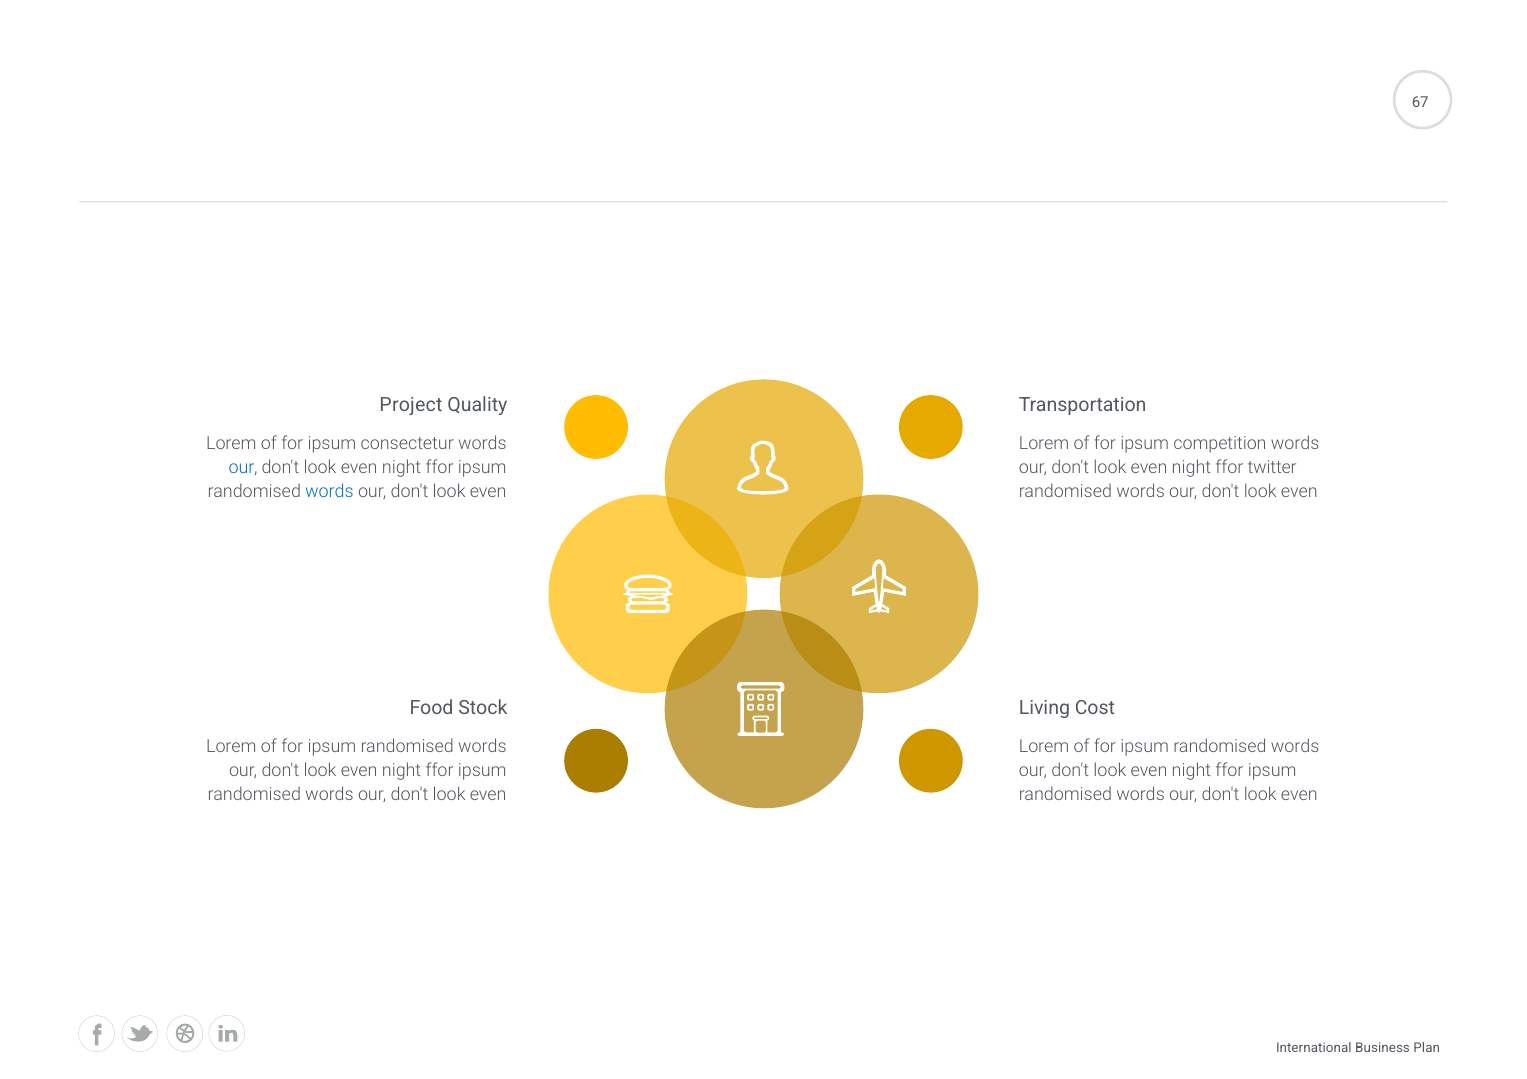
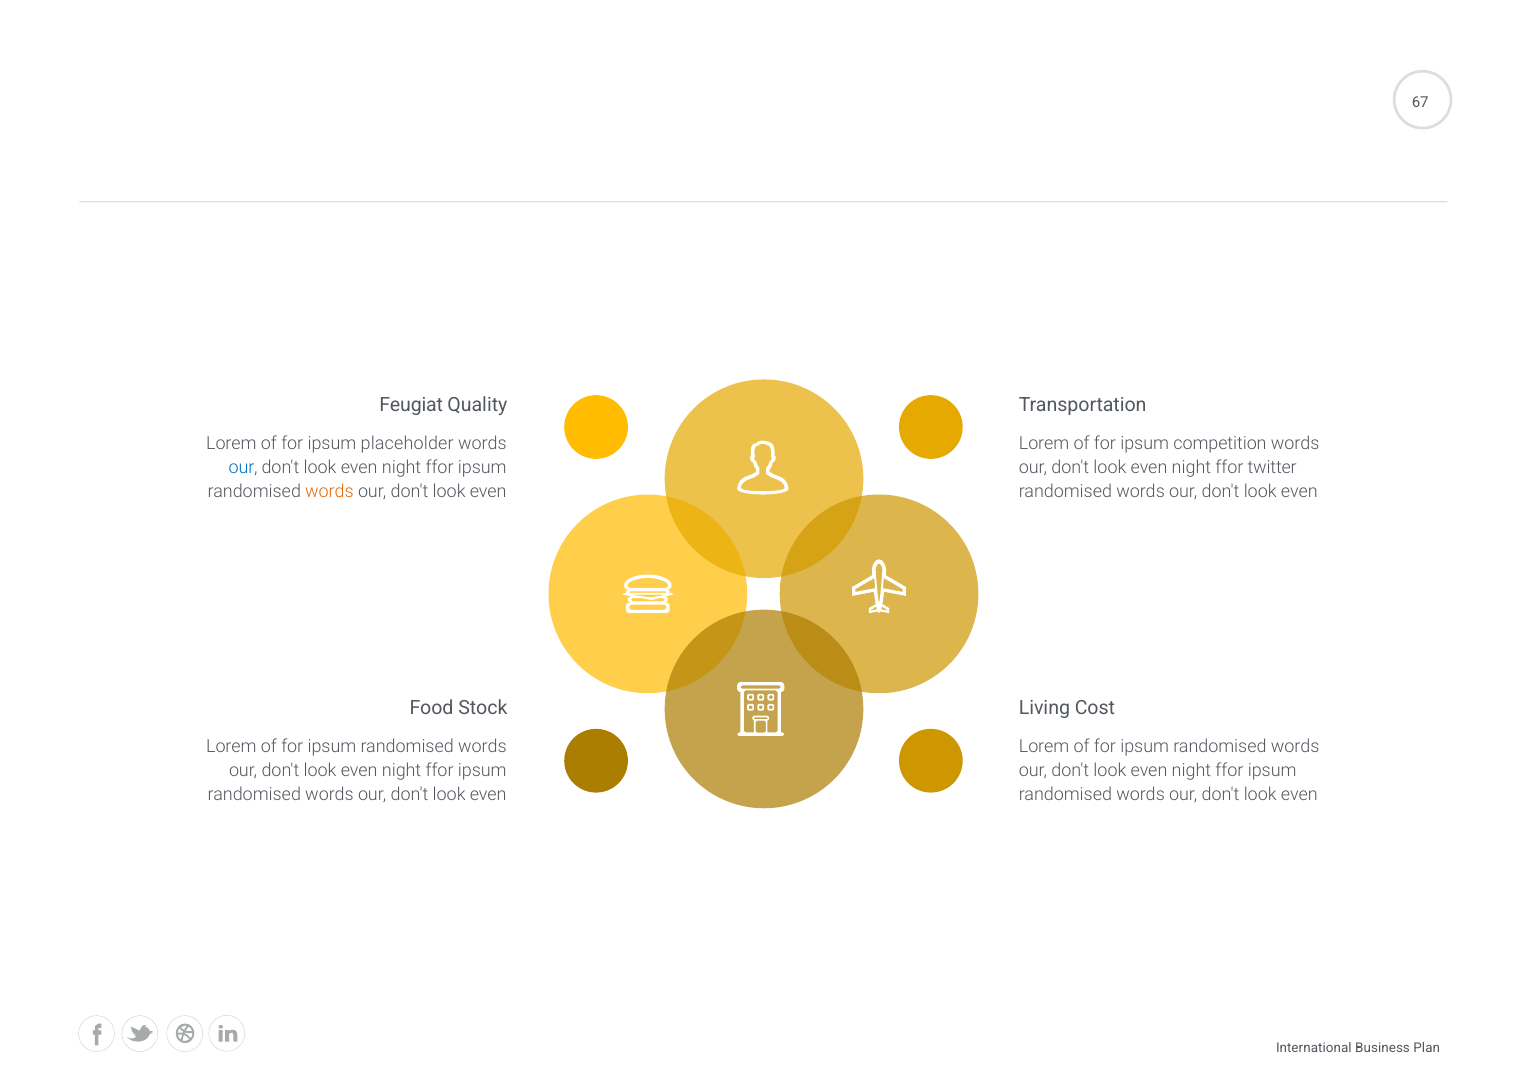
Project: Project -> Feugiat
consectetur: consectetur -> placeholder
words at (329, 492) colour: blue -> orange
